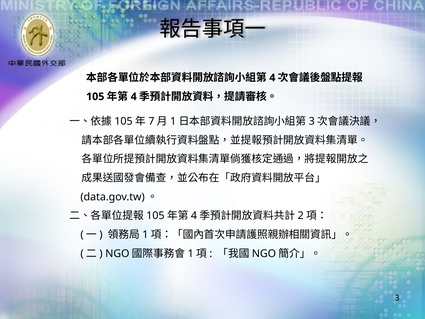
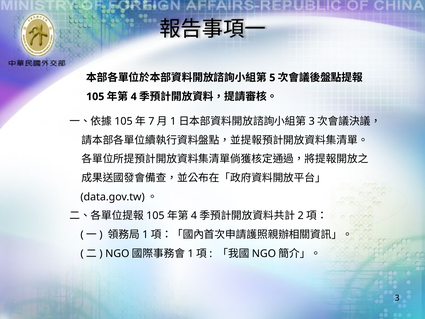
4 at (272, 78): 4 -> 5
